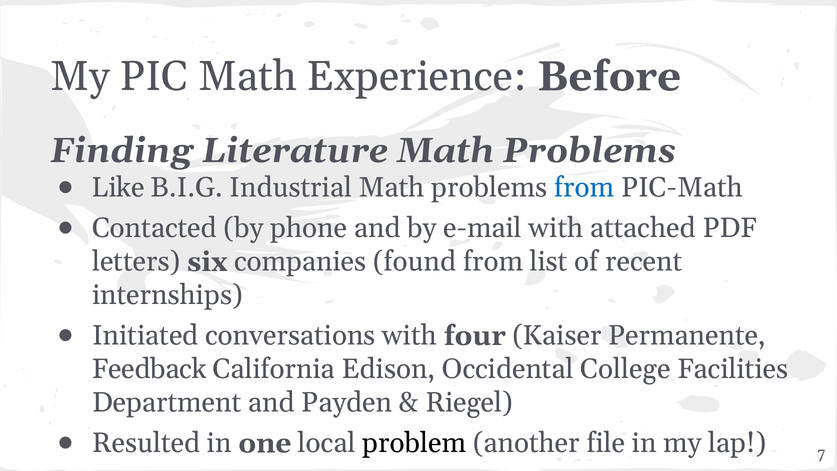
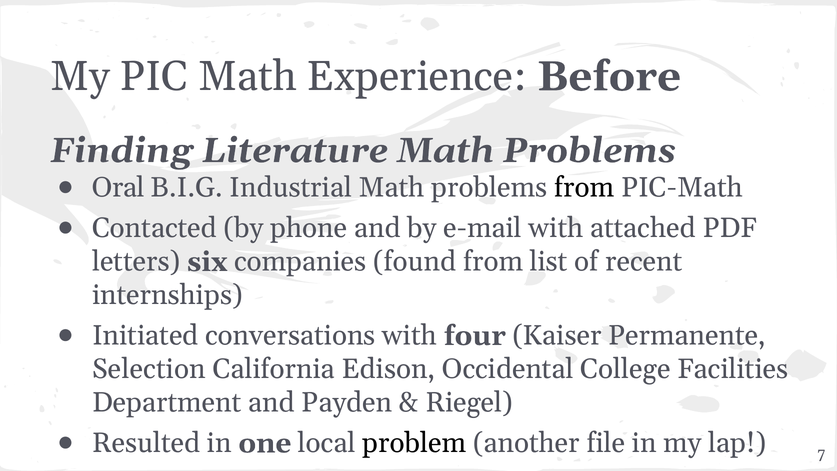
Like: Like -> Oral
from at (584, 188) colour: blue -> black
Feedback: Feedback -> Selection
